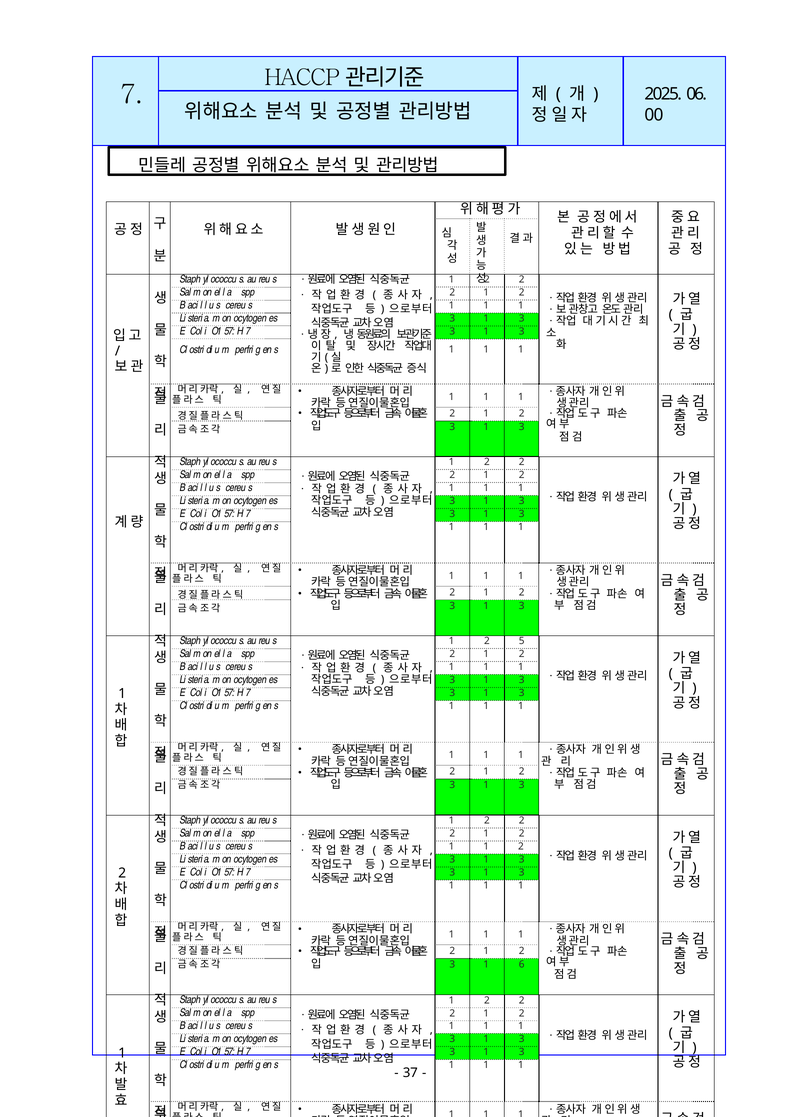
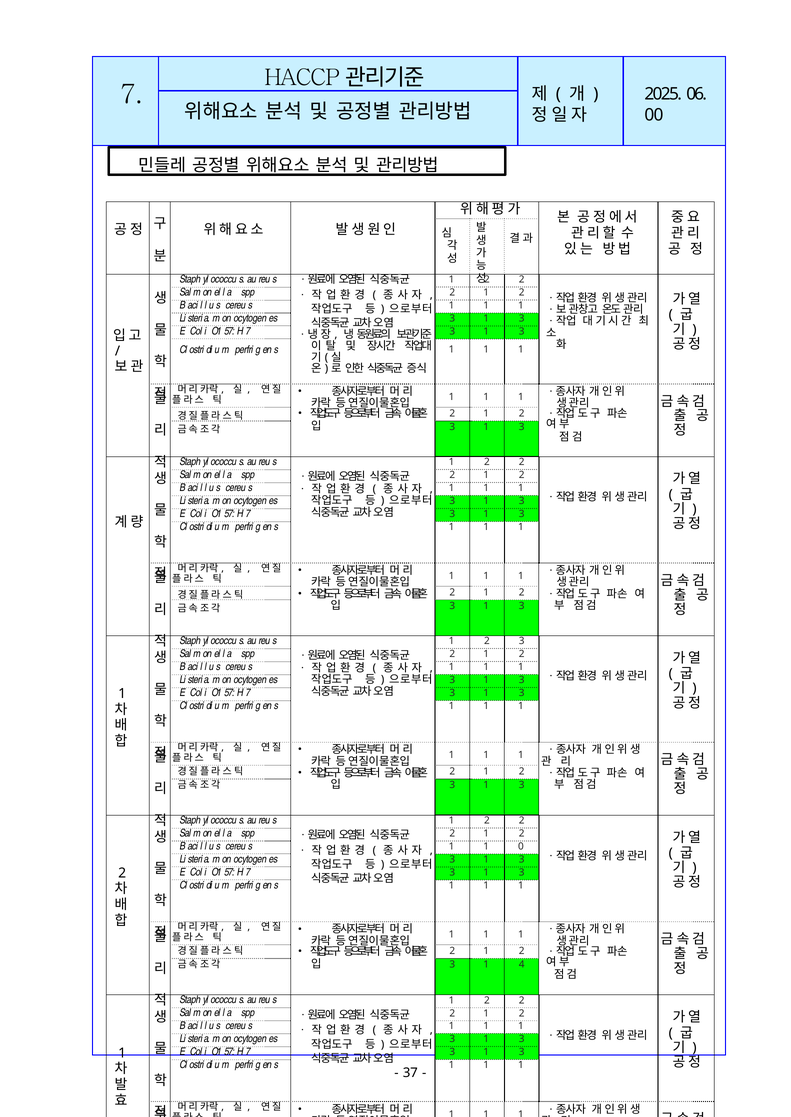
2 5: 5 -> 3
1 1 2: 2 -> 0
6: 6 -> 4
